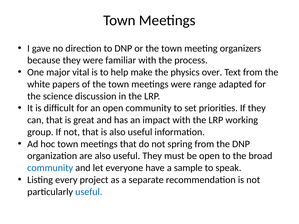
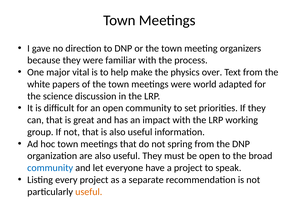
range: range -> world
a sample: sample -> project
useful at (89, 192) colour: blue -> orange
